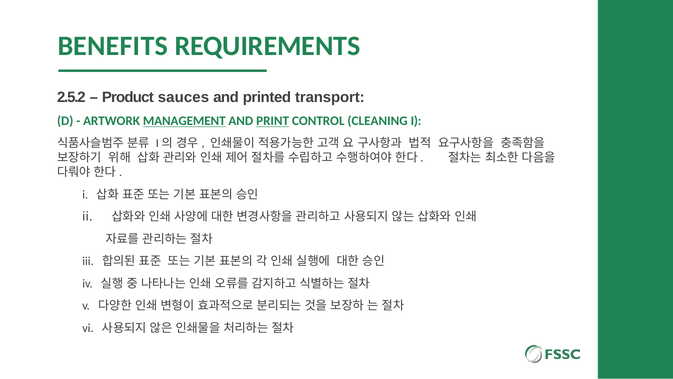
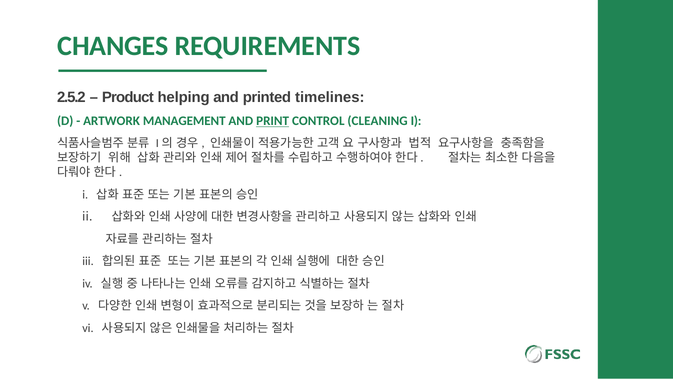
BENEFITS: BENEFITS -> CHANGES
sauces: sauces -> helping
transport: transport -> timelines
MANAGEMENT underline: present -> none
